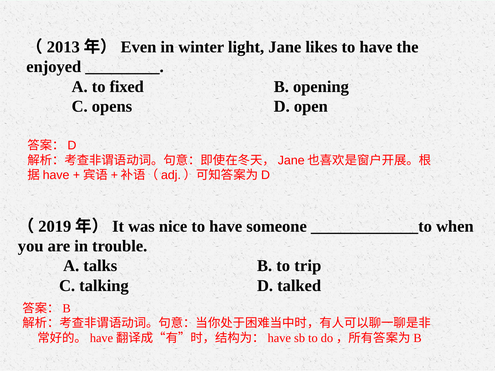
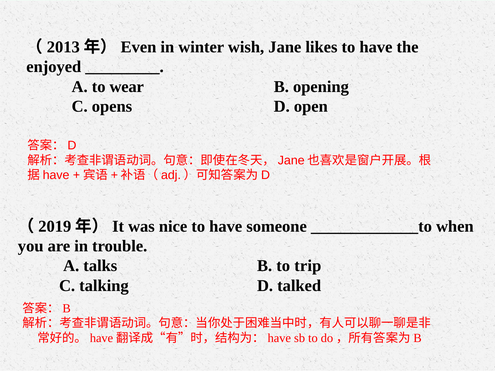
light: light -> wish
fixed: fixed -> wear
